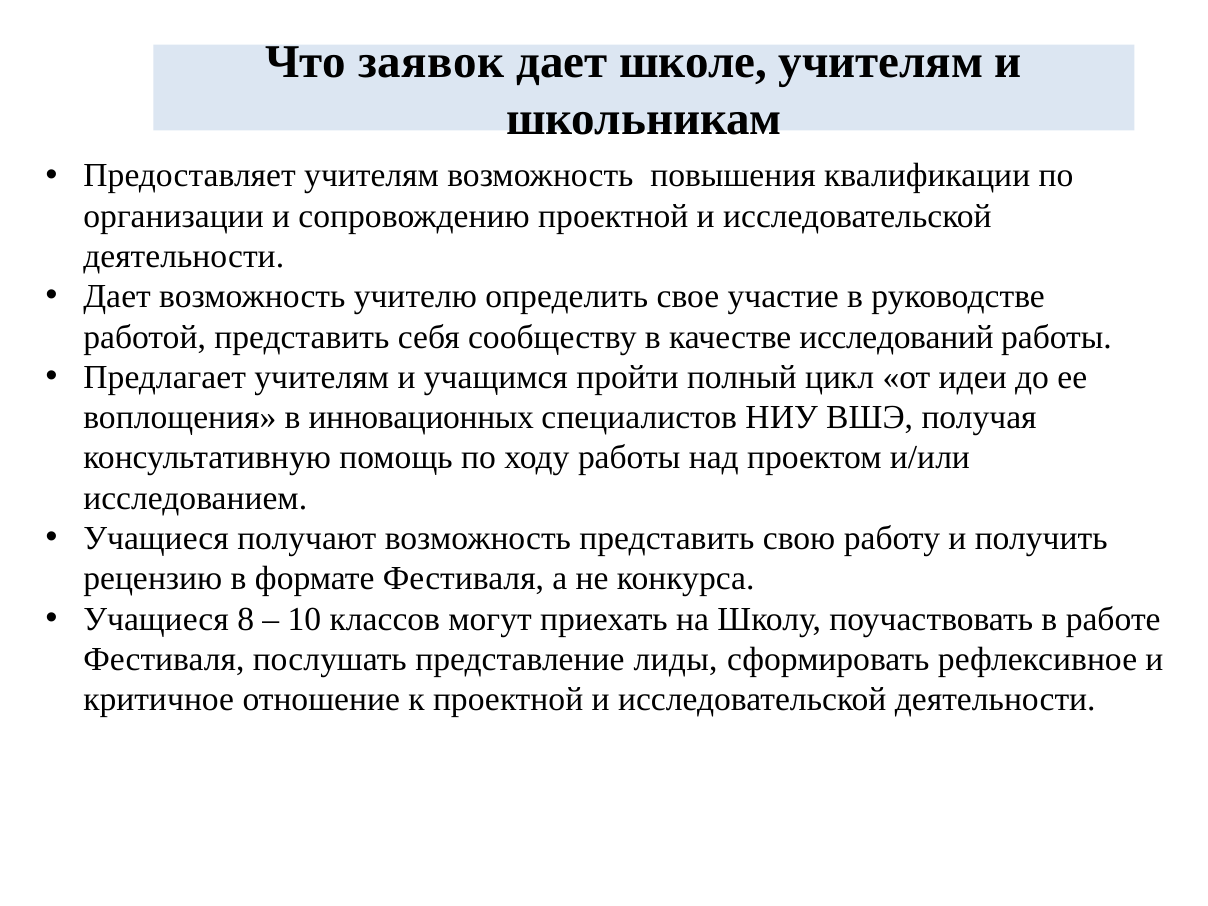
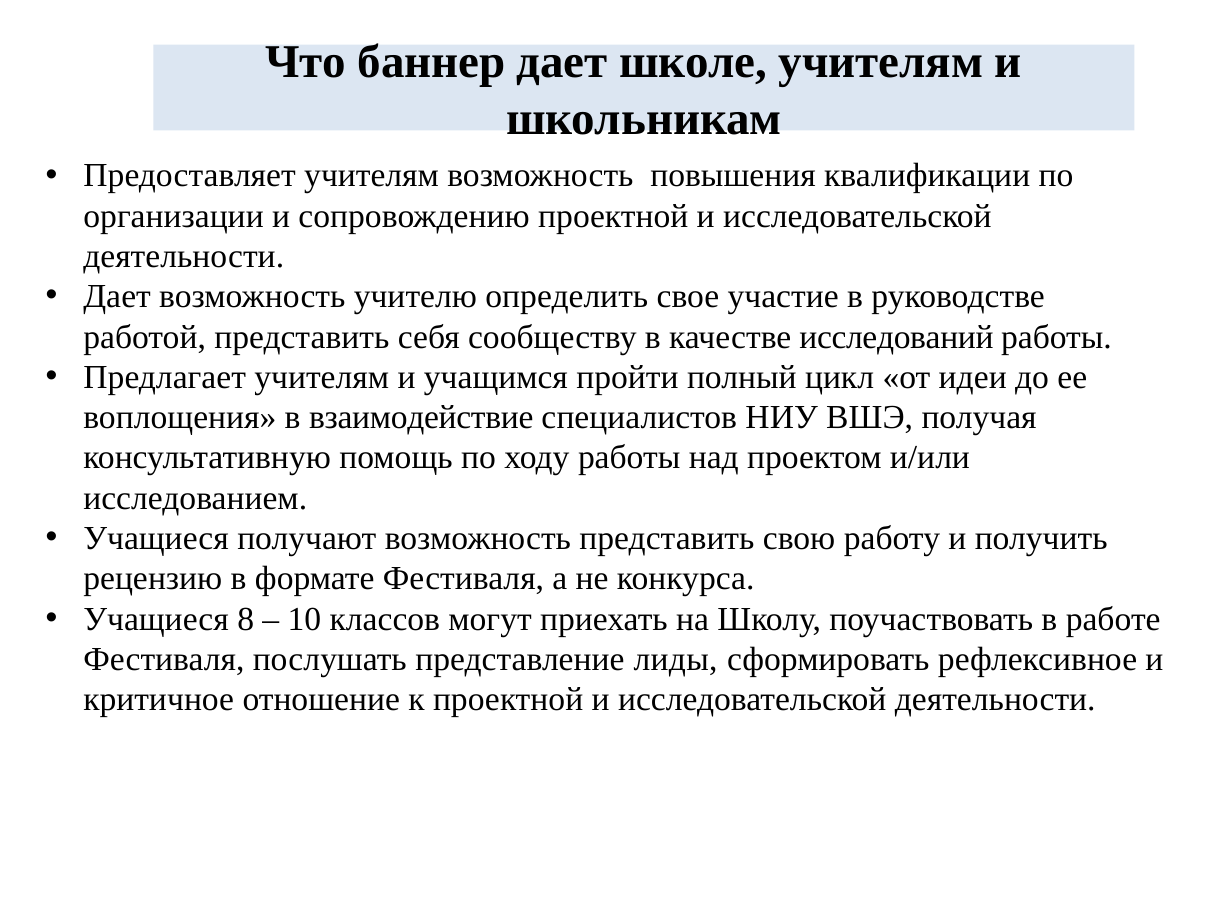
заявок: заявок -> баннер
инновационных: инновационных -> взаимодействие
